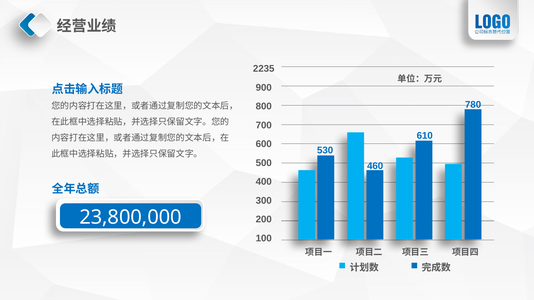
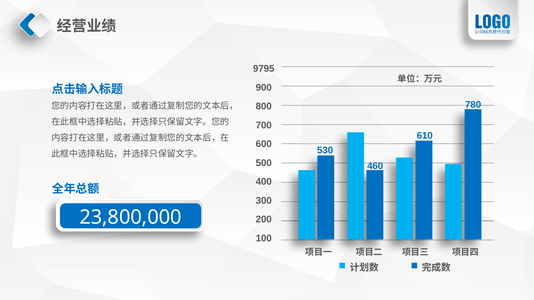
2235: 2235 -> 9795
